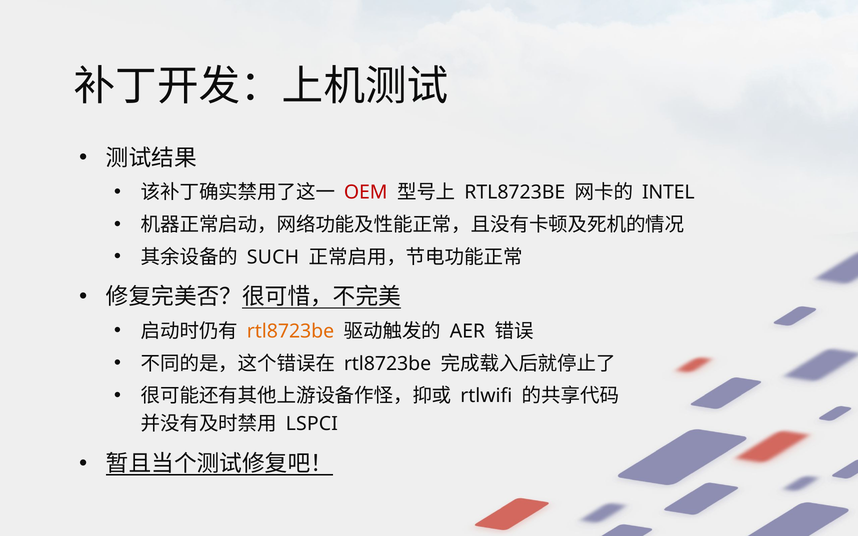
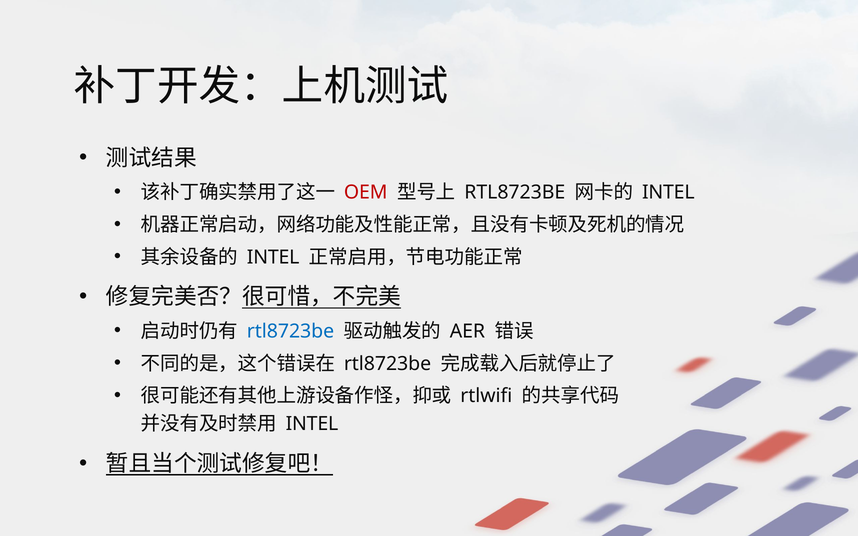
SUCH at (273, 257): SUCH -> INTEL
rtl8723be at (290, 331) colour: orange -> blue
LSPCI at (312, 424): LSPCI -> INTEL
